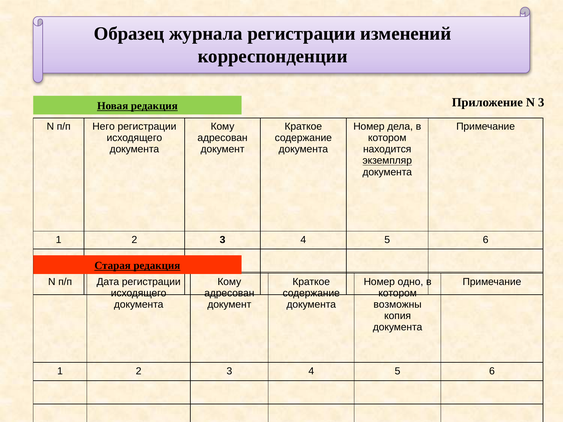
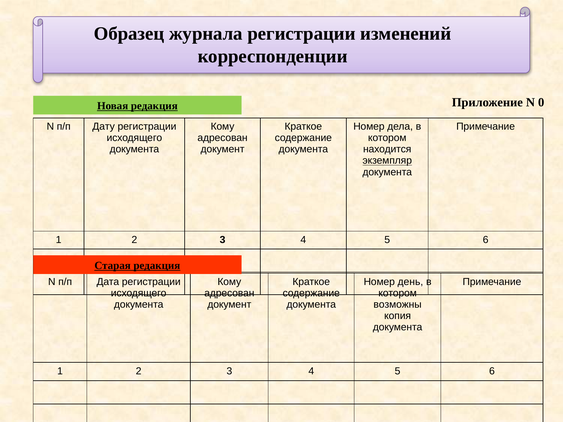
N 3: 3 -> 0
Него: Него -> Дату
одно: одно -> день
